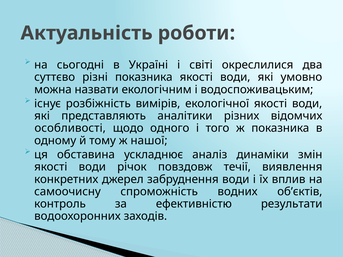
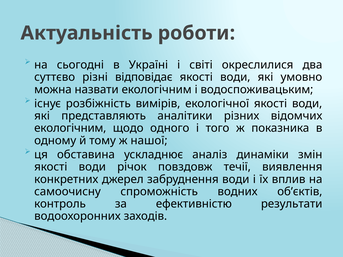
різні показника: показника -> відповідає
особливості at (70, 128): особливості -> екологічним
